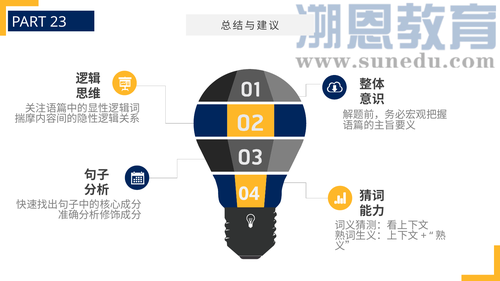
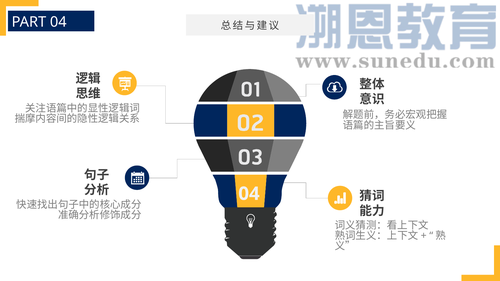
PART 23: 23 -> 04
